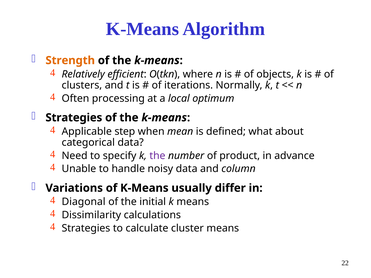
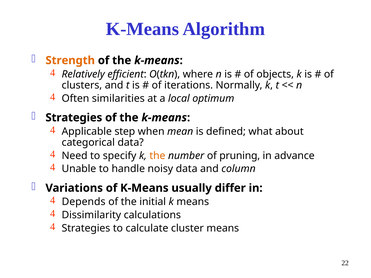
processing: processing -> similarities
the at (157, 156) colour: purple -> orange
product: product -> pruning
Diagonal: Diagonal -> Depends
